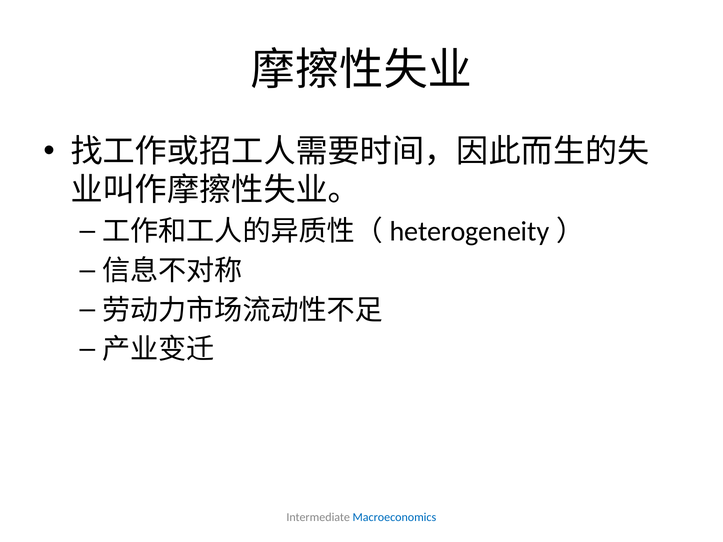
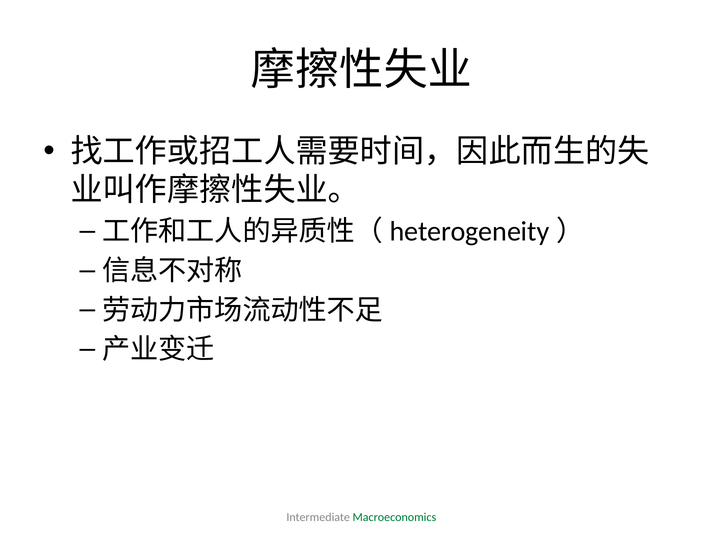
Macroeconomics colour: blue -> green
